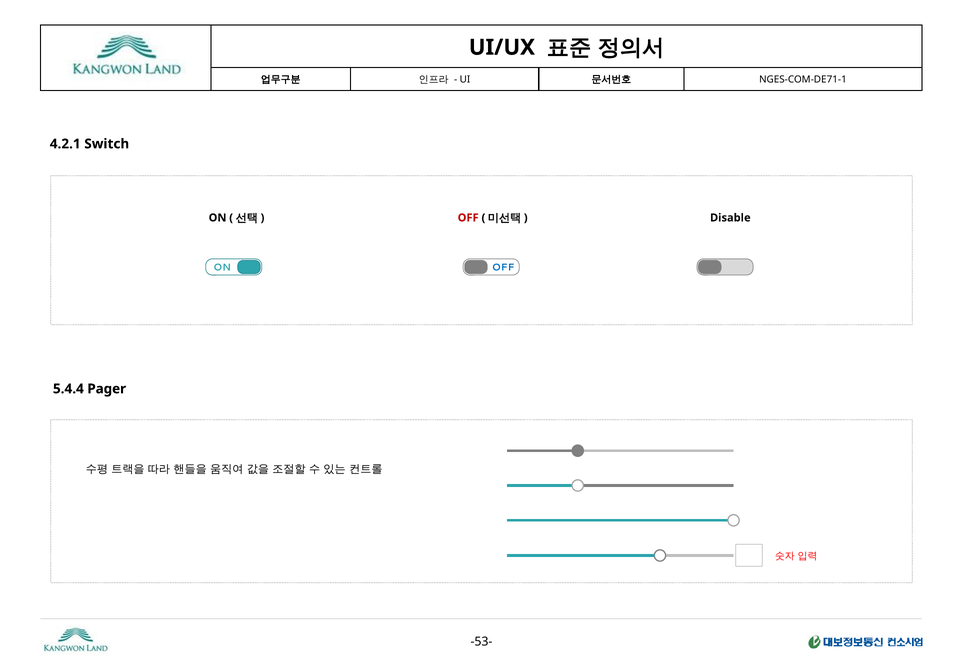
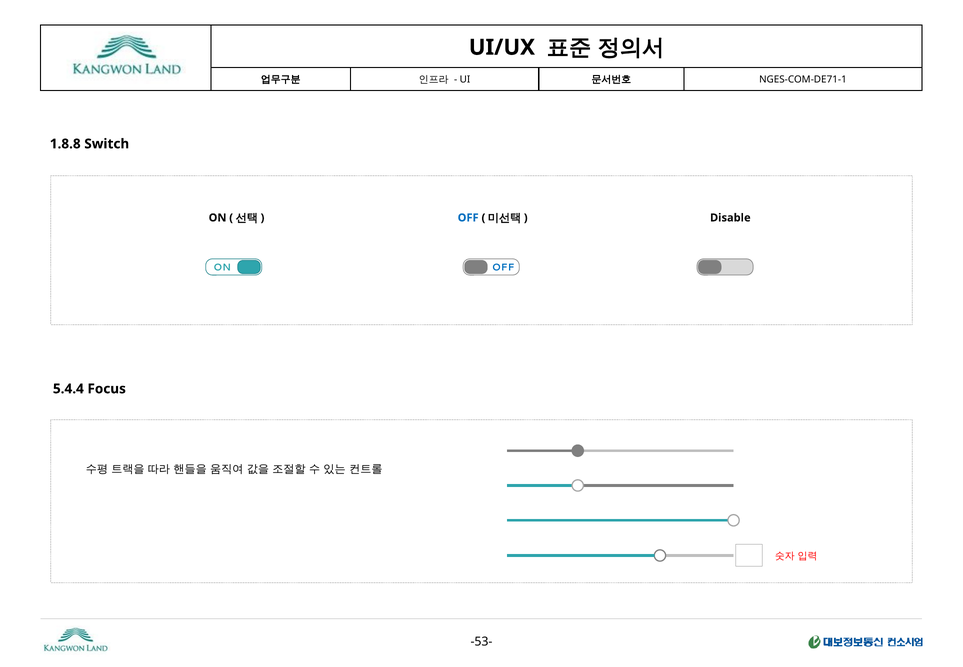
4.2.1: 4.2.1 -> 1.8.8
OFF at (468, 218) colour: red -> blue
Pager: Pager -> Focus
